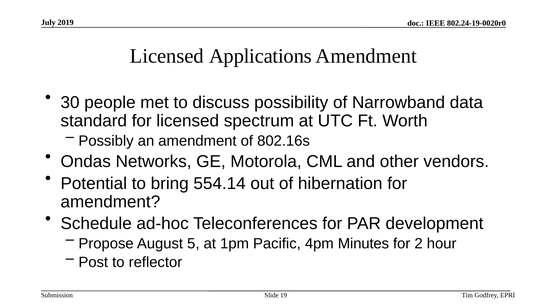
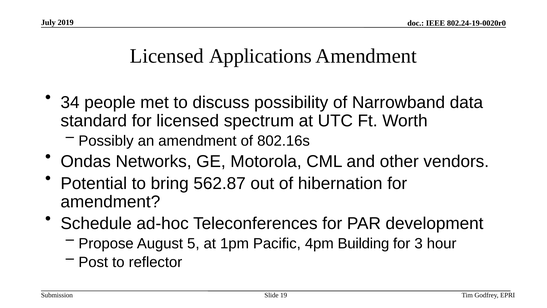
30: 30 -> 34
554.14: 554.14 -> 562.87
Minutes: Minutes -> Building
2: 2 -> 3
